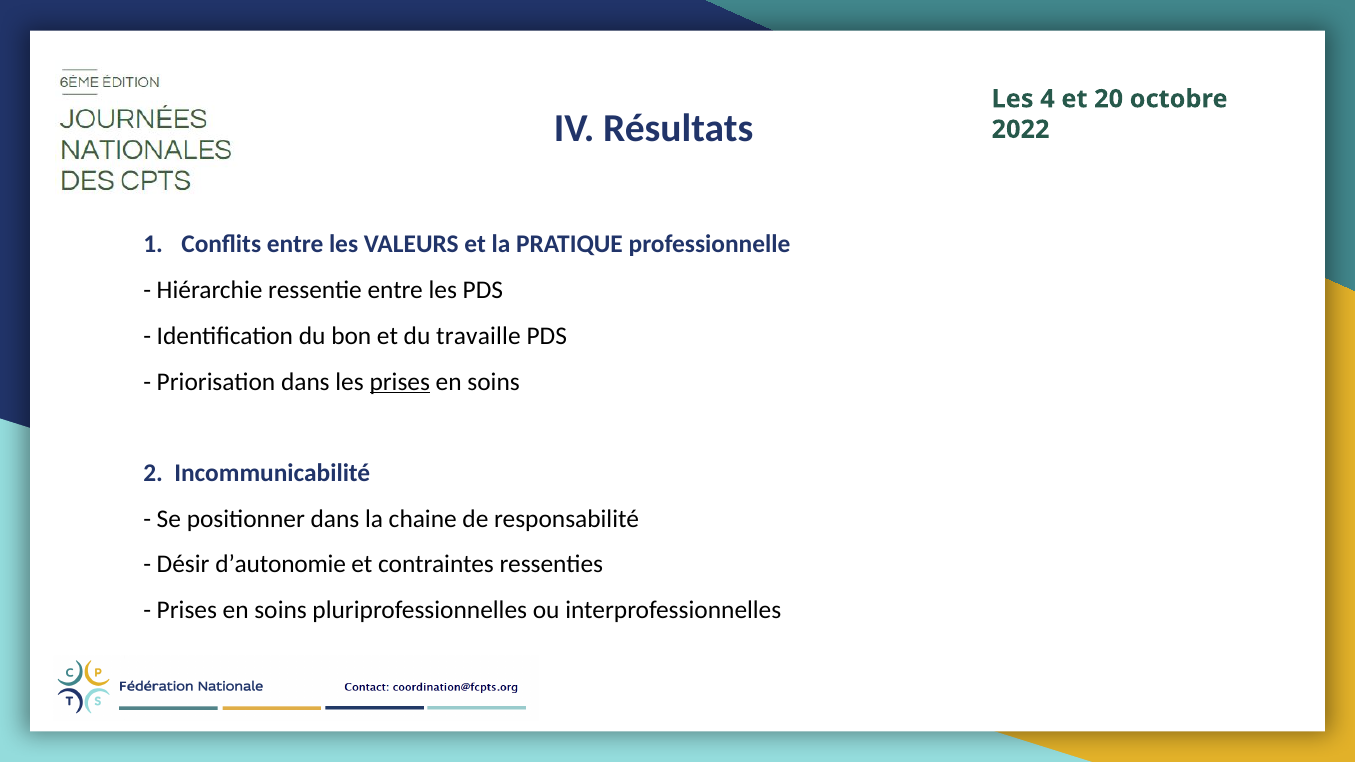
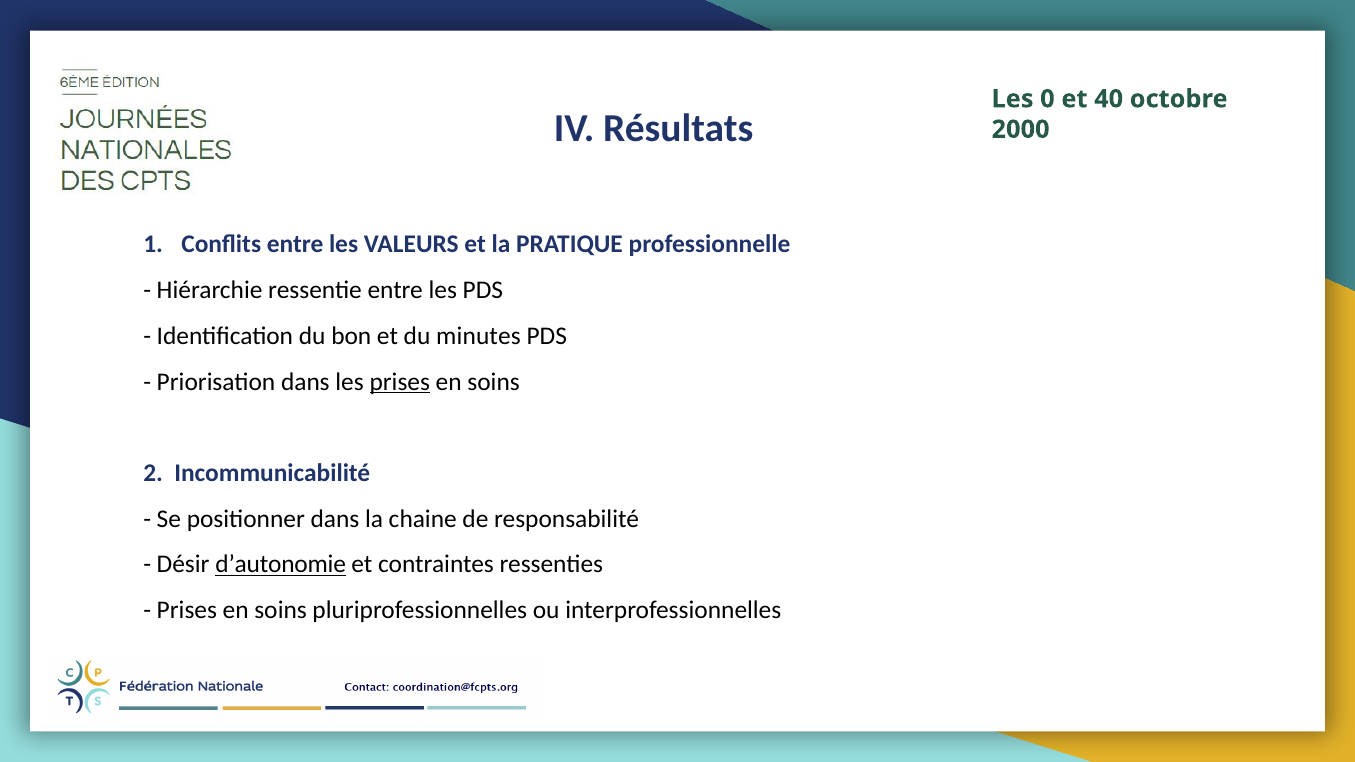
4: 4 -> 0
20: 20 -> 40
2022: 2022 -> 2000
travaille: travaille -> minutes
d’autonomie underline: none -> present
